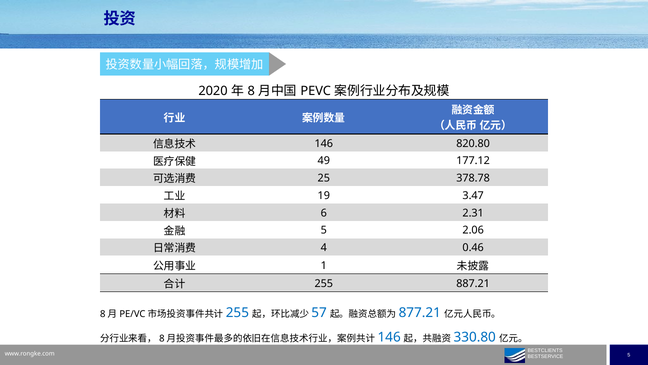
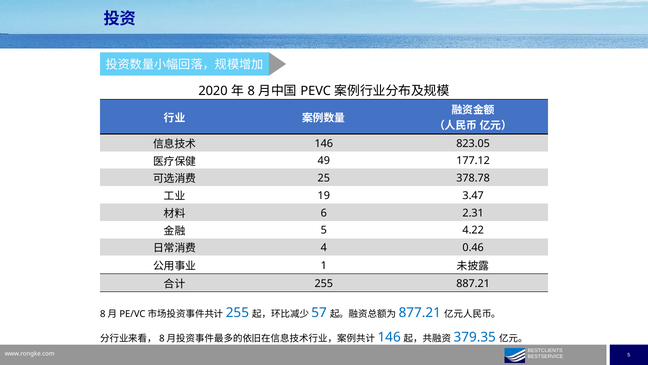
820.80: 820.80 -> 823.05
2.06: 2.06 -> 4.22
330.80: 330.80 -> 379.35
